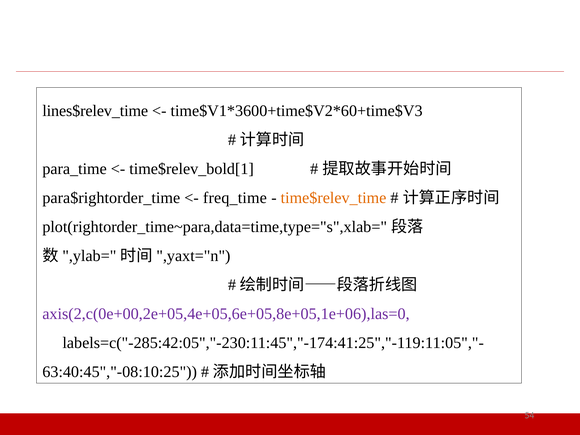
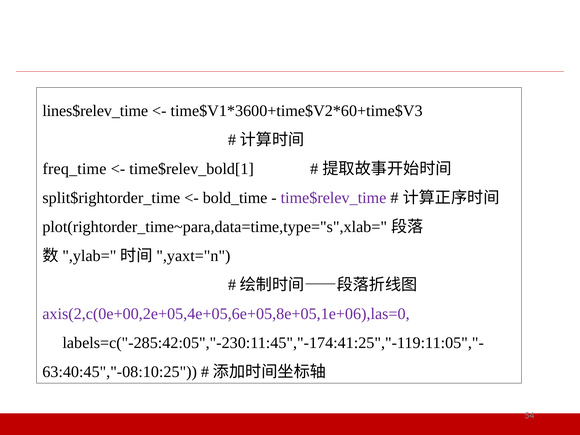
para_time: para_time -> freq_time
para$rightorder_time: para$rightorder_time -> split$rightorder_time
freq_time: freq_time -> bold_time
time$relev_time colour: orange -> purple
